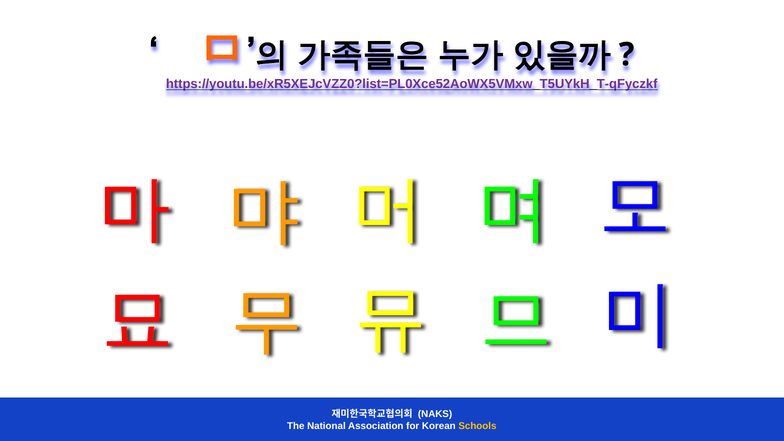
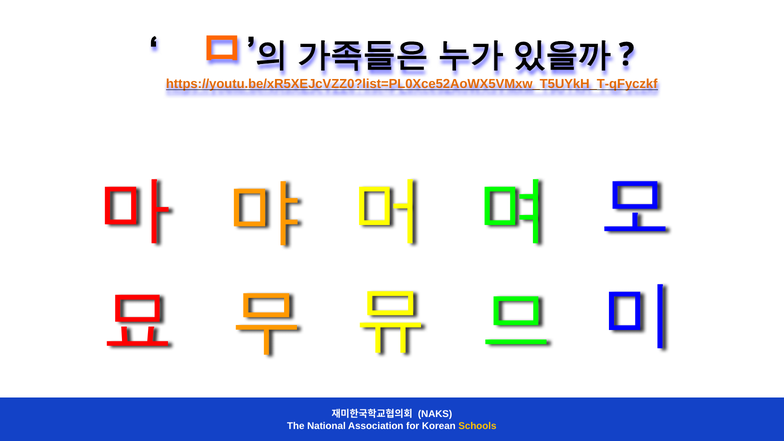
https://youtu.be/xR5XEJcVZZ0?list=PL0Xce52AoWX5VMxw_T5UYkH_T-qFyczkf colour: purple -> orange
